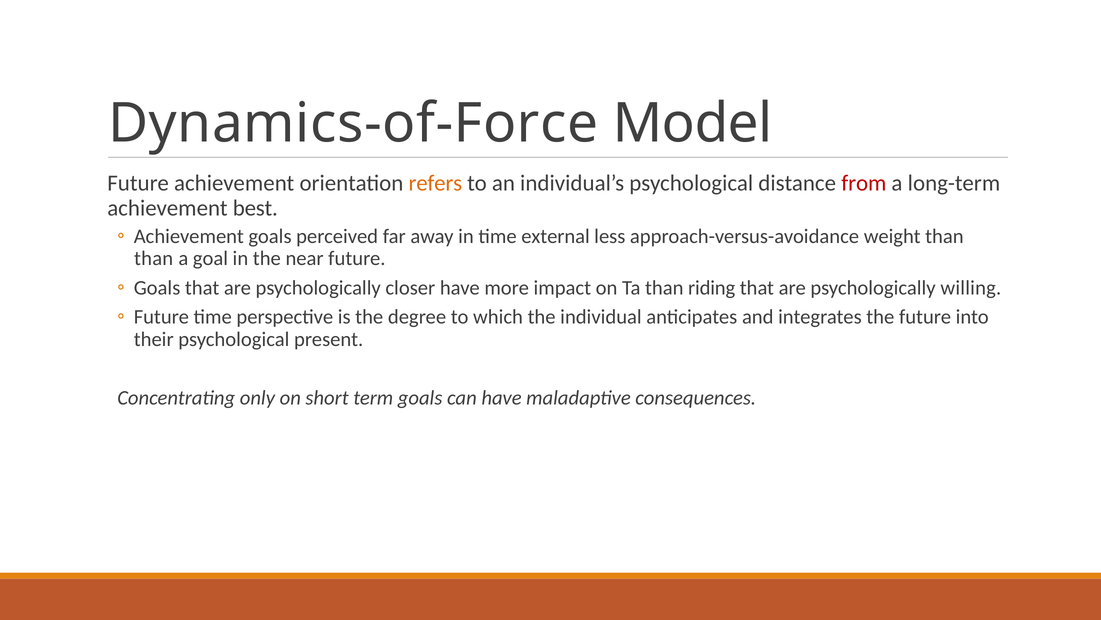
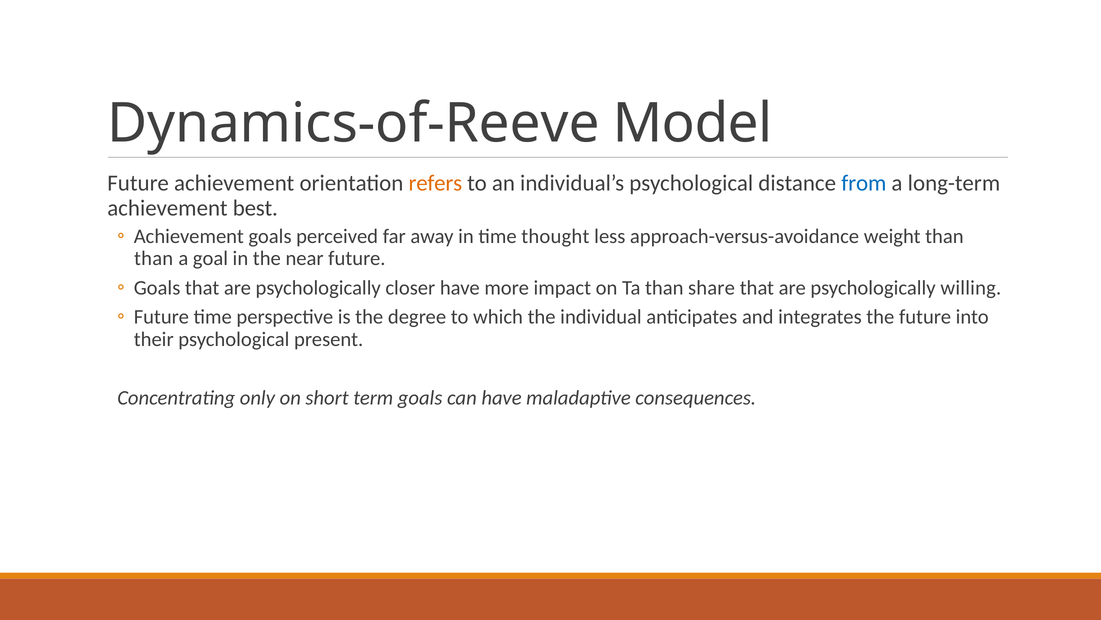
Dynamics-of-Force: Dynamics-of-Force -> Dynamics-of-Reeve
from colour: red -> blue
external: external -> thought
riding: riding -> share
